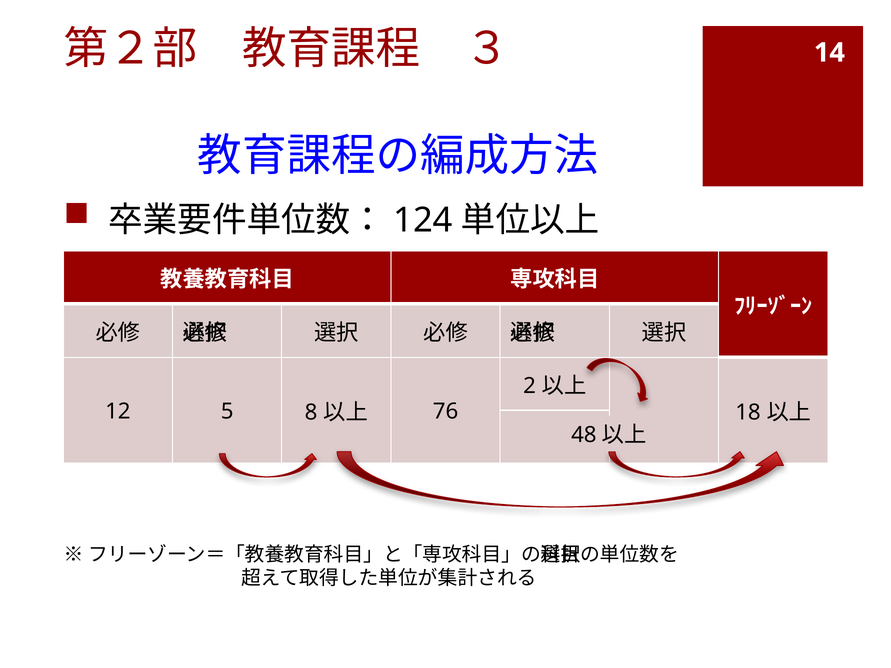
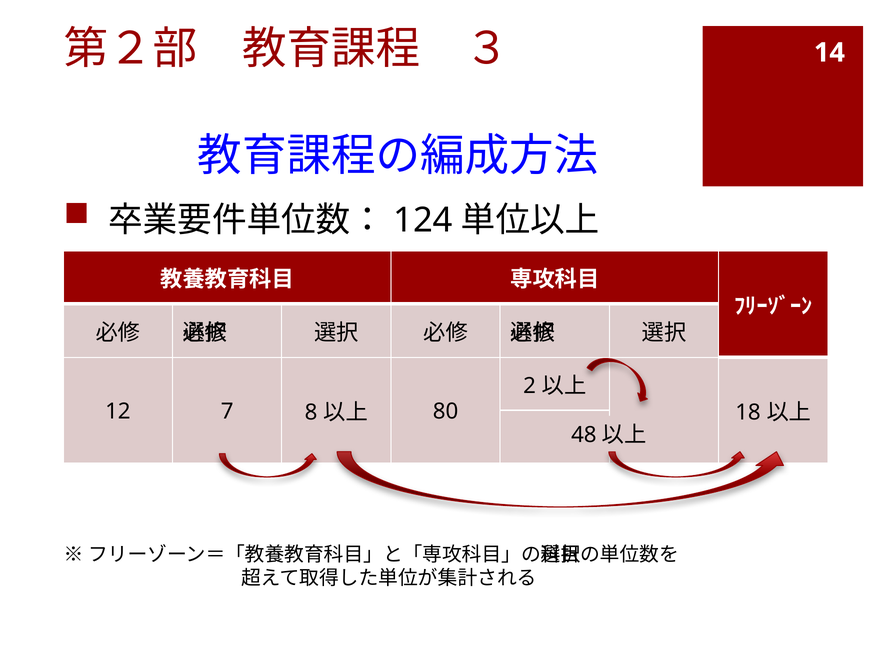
5: 5 -> 7
76: 76 -> 80
